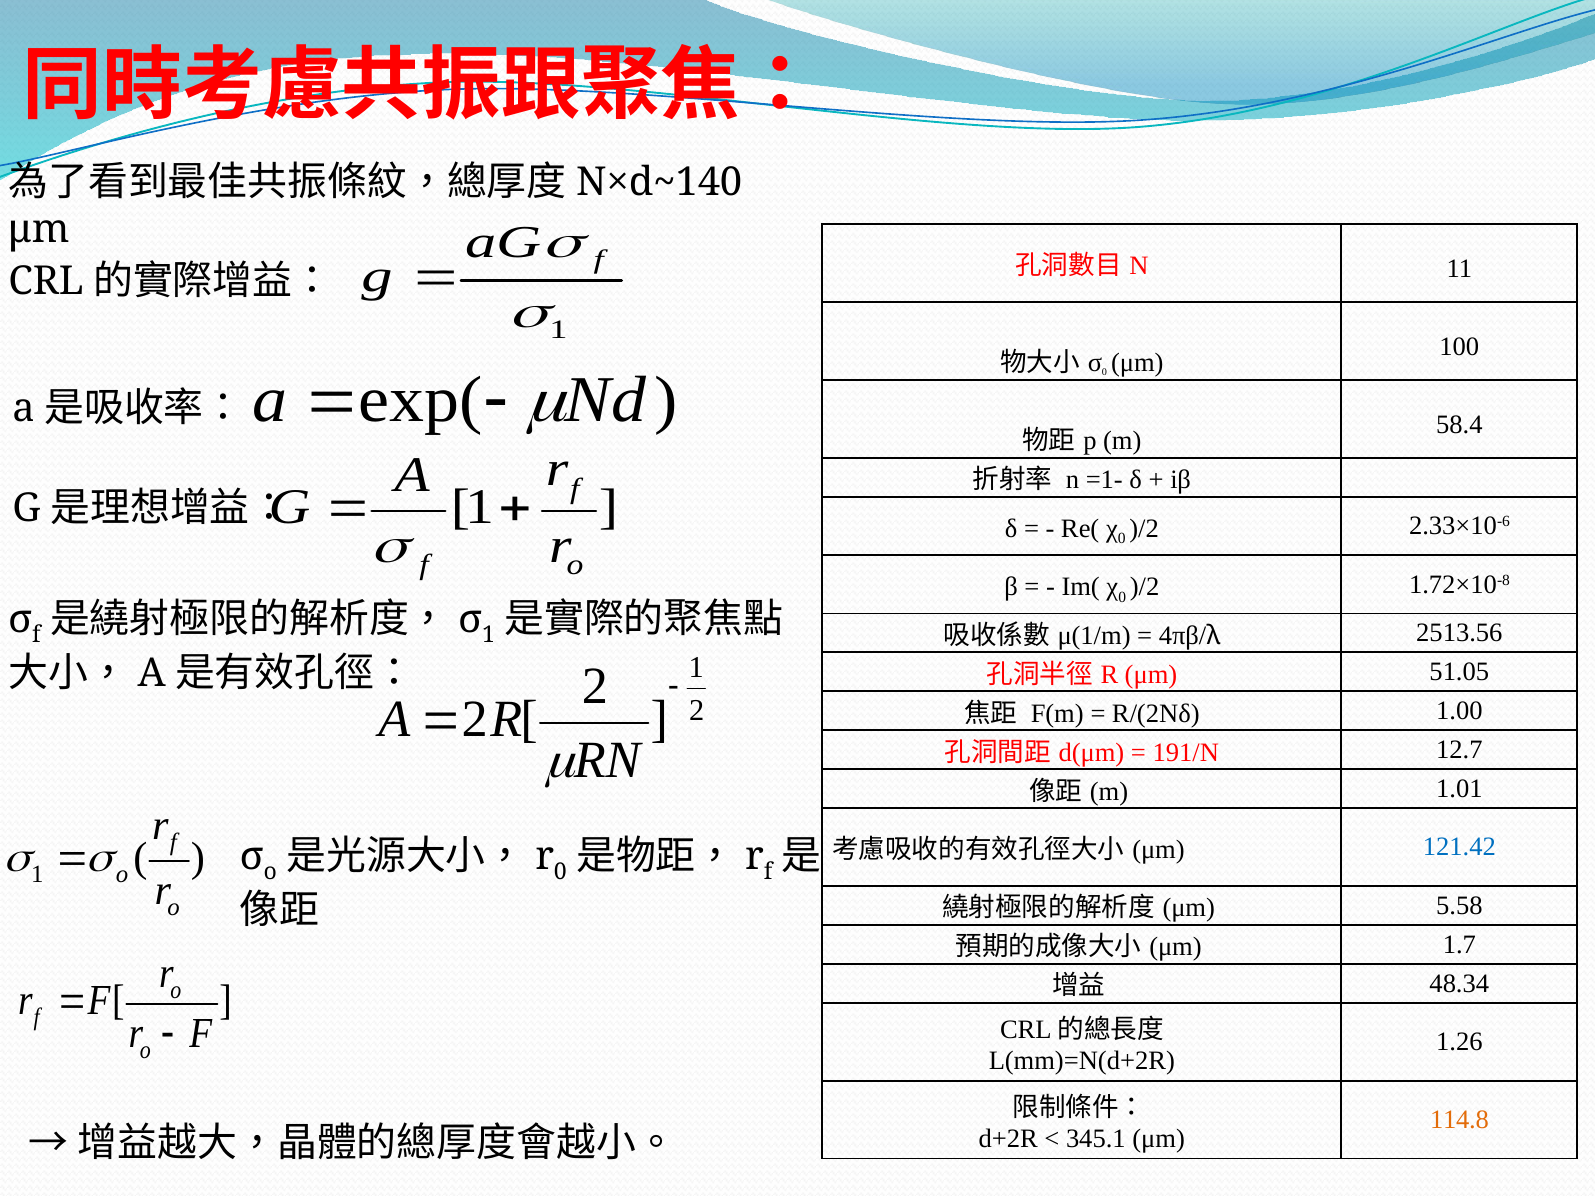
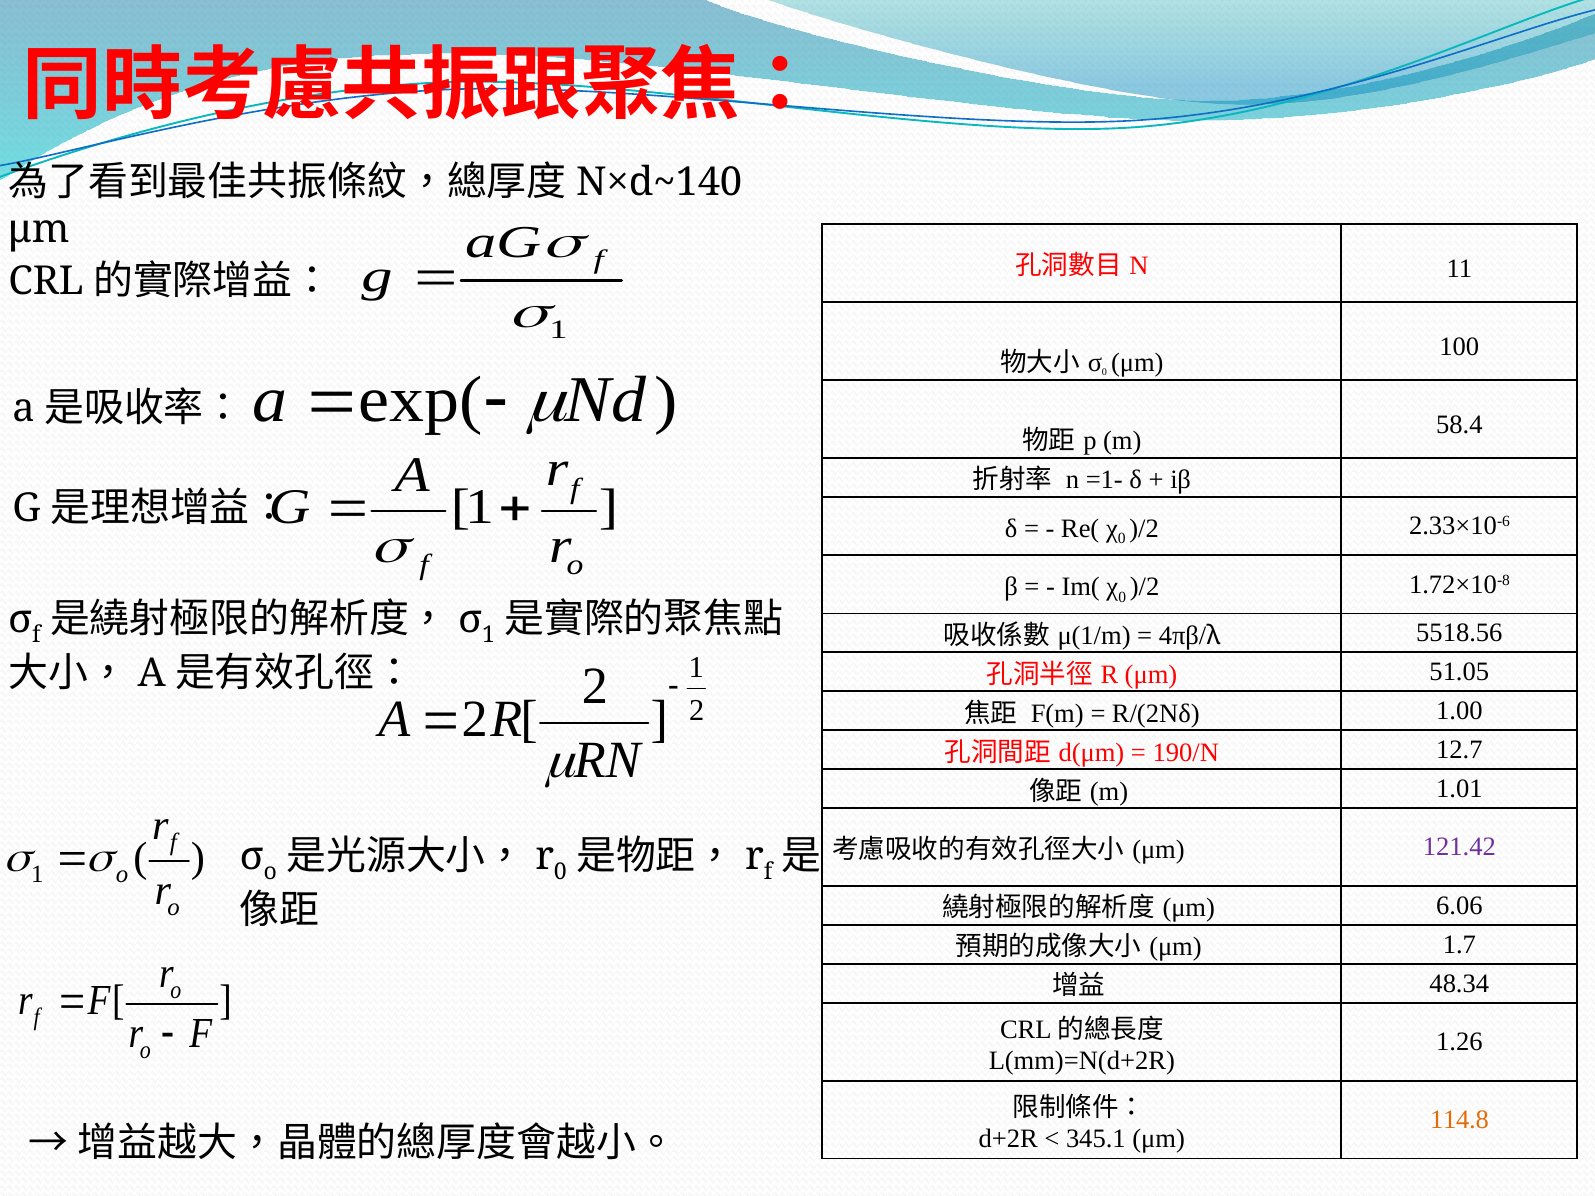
2513.56: 2513.56 -> 5518.56
191/N: 191/N -> 190/N
121.42 colour: blue -> purple
5.58: 5.58 -> 6.06
